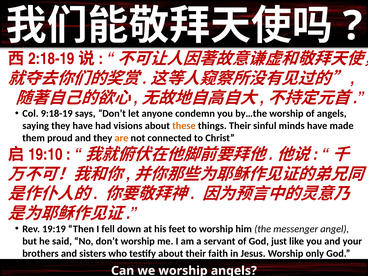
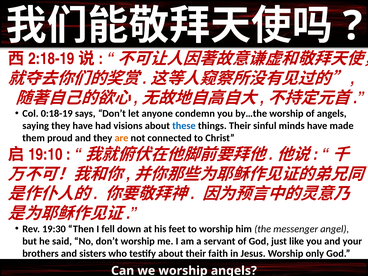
9:18-19: 9:18-19 -> 0:18-19
these colour: orange -> blue
19:19: 19:19 -> 19:30
